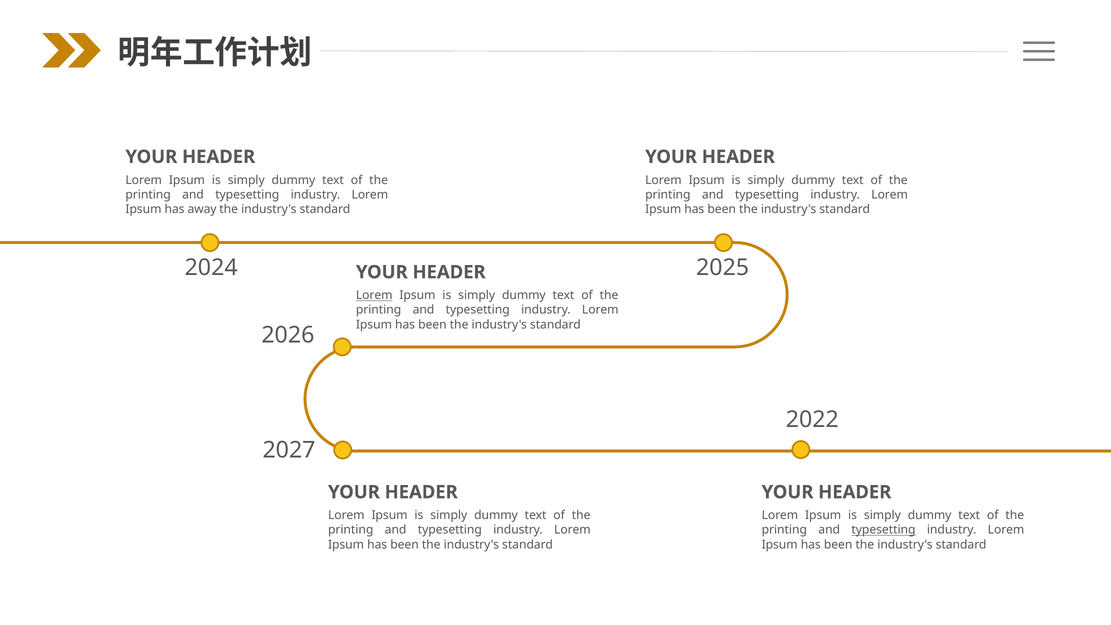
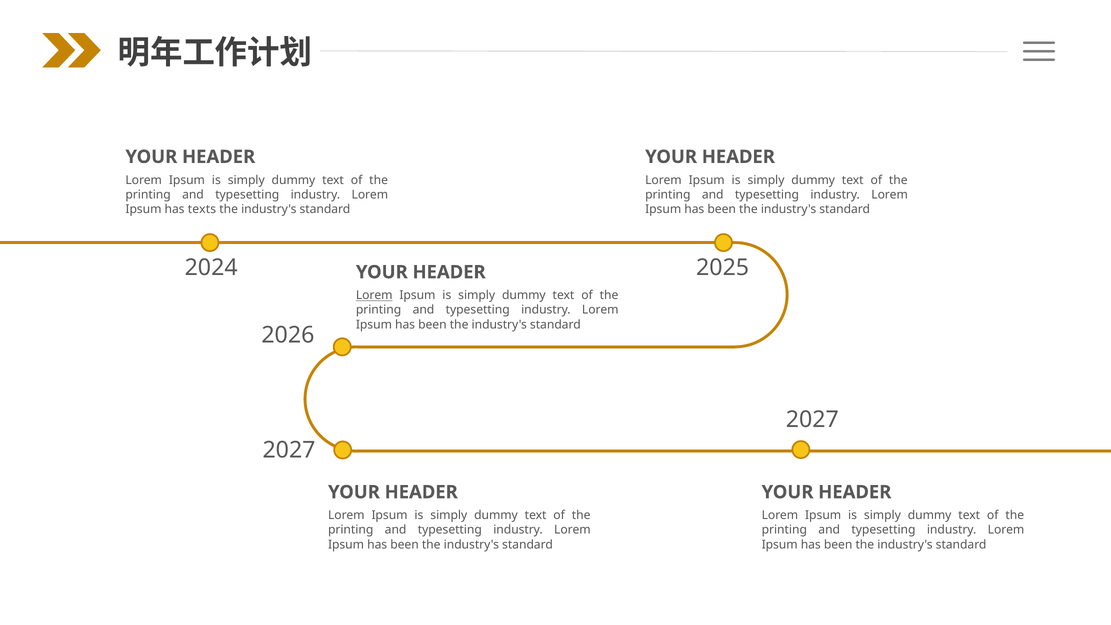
away: away -> texts
2022 at (812, 420): 2022 -> 2027
typesetting at (884, 530) underline: present -> none
